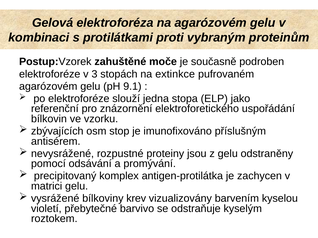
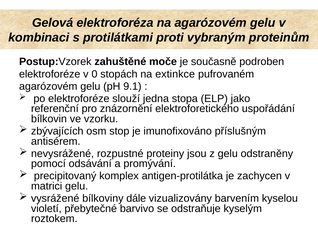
3: 3 -> 0
krev: krev -> dále
